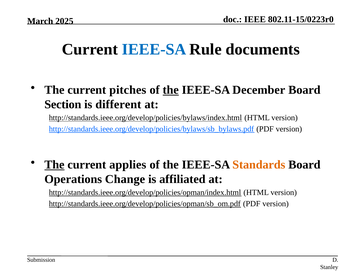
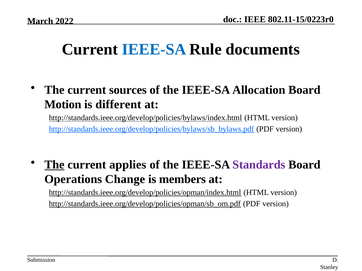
2025: 2025 -> 2022
pitches: pitches -> sources
the at (171, 90) underline: present -> none
December: December -> Allocation
Section: Section -> Motion
Standards colour: orange -> purple
affiliated: affiliated -> members
